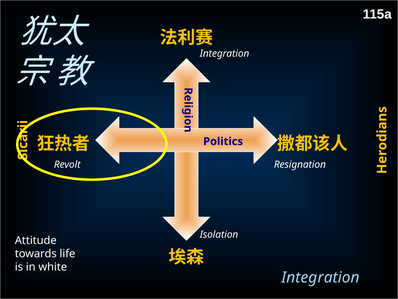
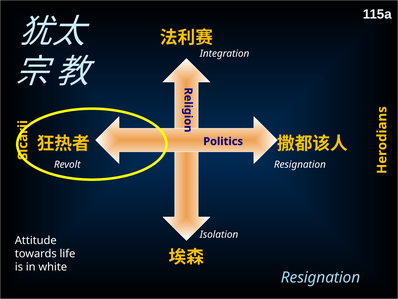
Integration at (320, 277): Integration -> Resignation
